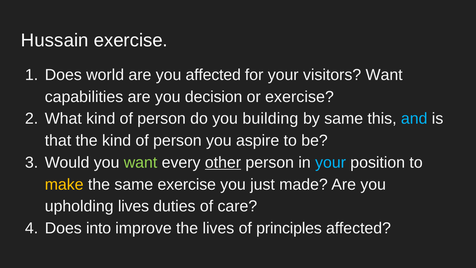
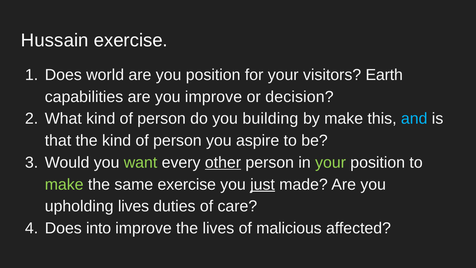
you affected: affected -> position
visitors Want: Want -> Earth
you decision: decision -> improve
or exercise: exercise -> decision
by same: same -> make
your at (331, 162) colour: light blue -> light green
make at (64, 184) colour: yellow -> light green
just underline: none -> present
principles: principles -> malicious
